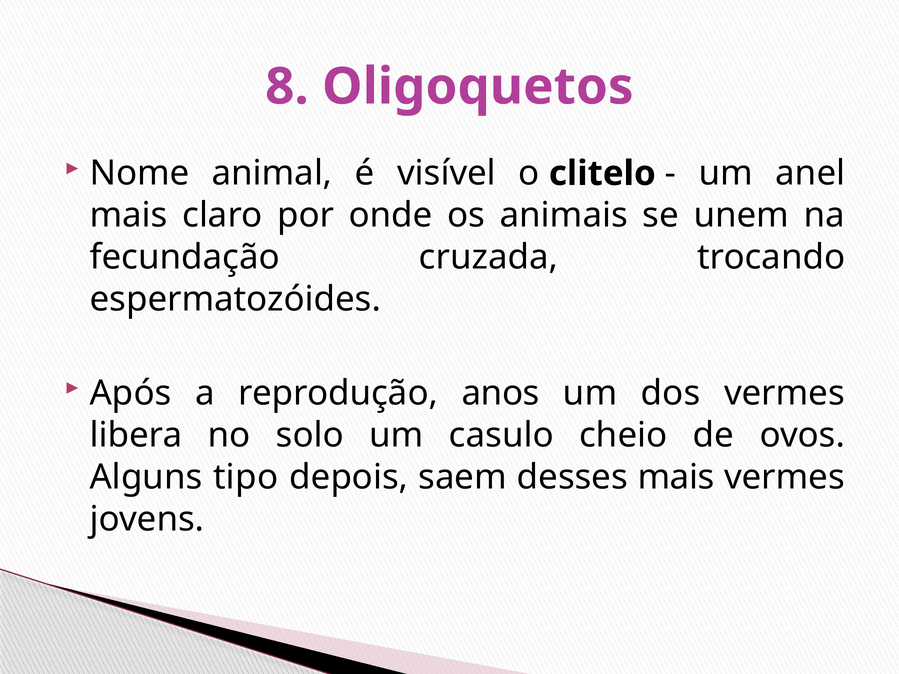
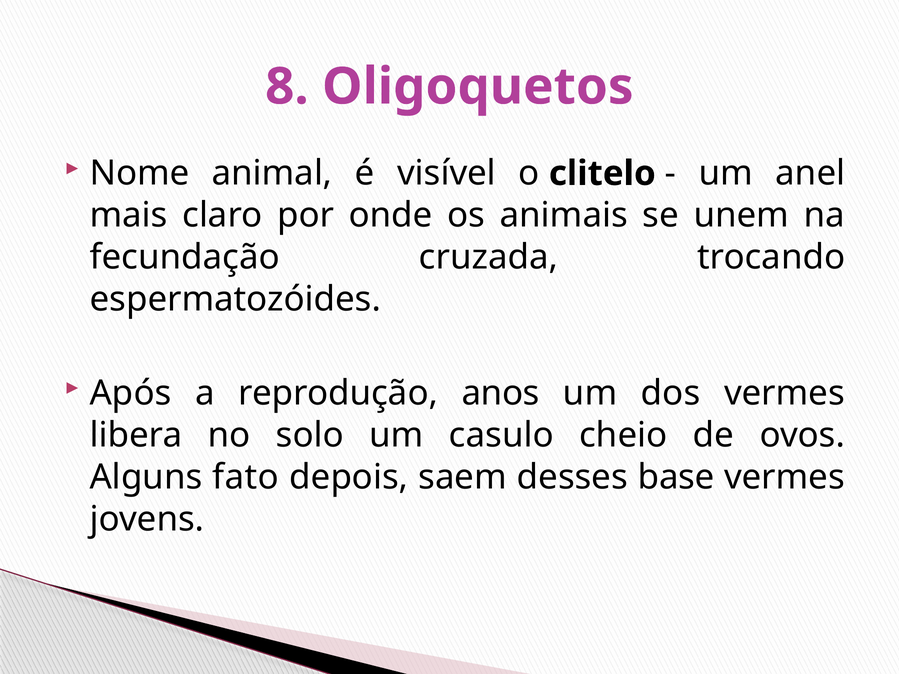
tipo: tipo -> fato
desses mais: mais -> base
